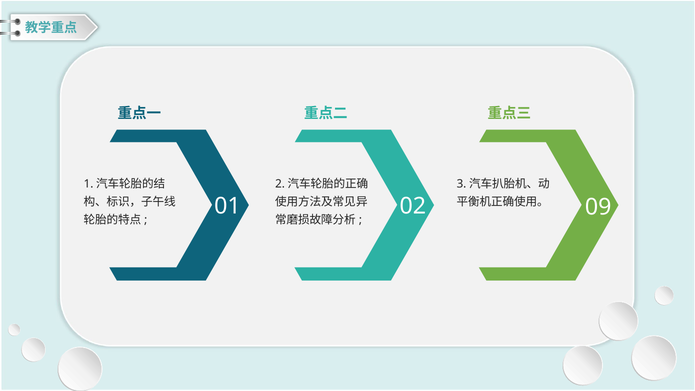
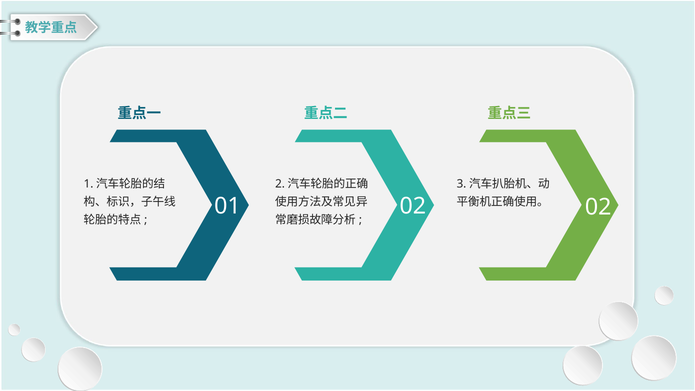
02 09: 09 -> 02
